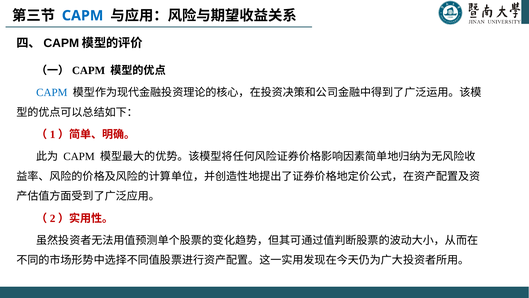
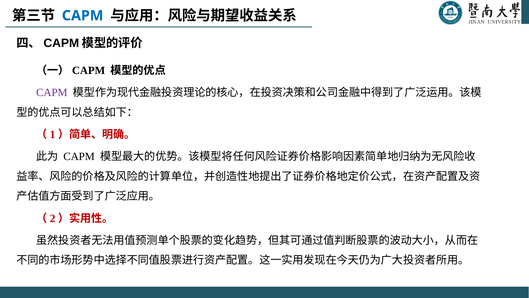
CAPM at (52, 92) colour: blue -> purple
